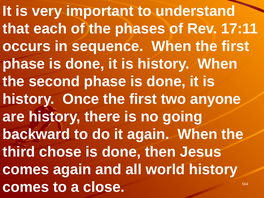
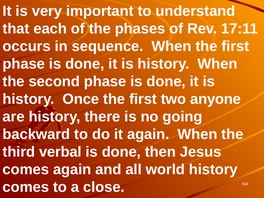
chose: chose -> verbal
